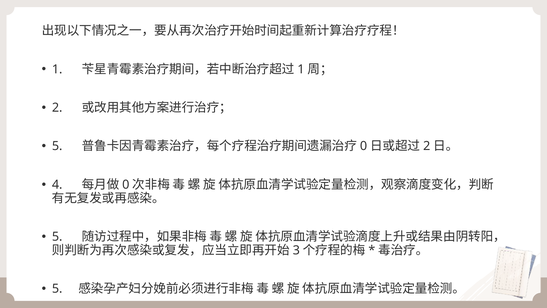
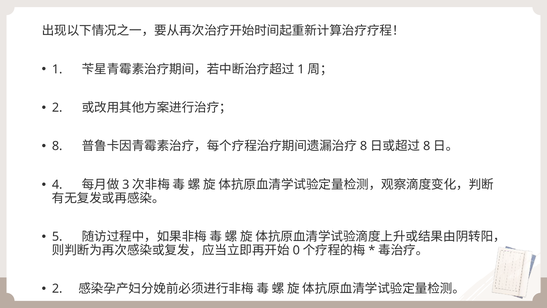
5 at (57, 146): 5 -> 8
0 at (364, 146): 0 -> 8
2 at (427, 146): 2 -> 8
0 at (126, 184): 0 -> 3
3: 3 -> 0
5 at (57, 288): 5 -> 2
